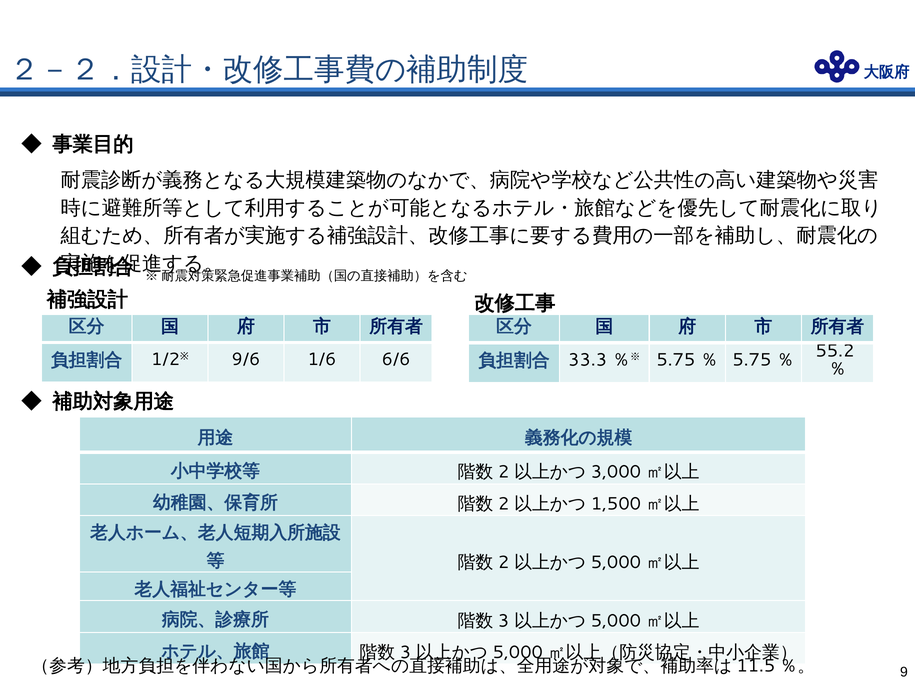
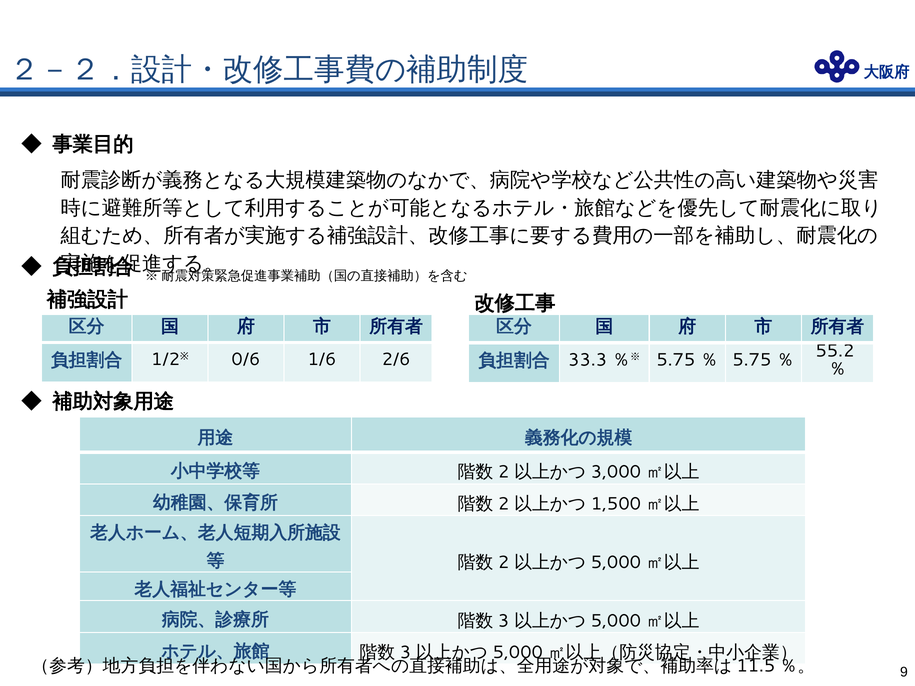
9/6: 9/6 -> 0/6
6/6: 6/6 -> 2/6
